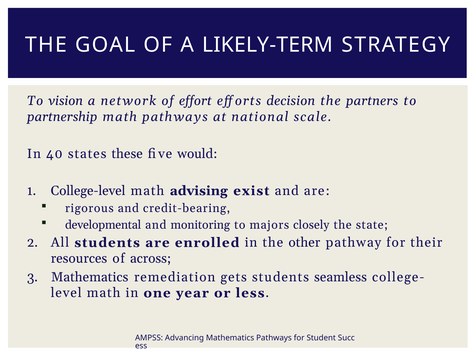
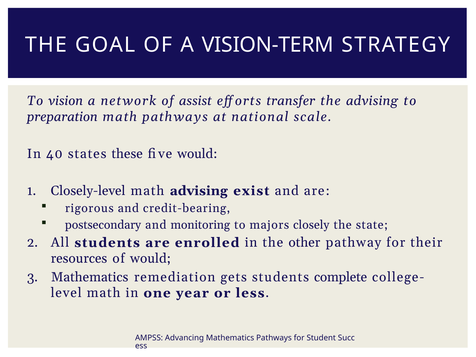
LIKELY-TERM: LIKELY-TERM -> VISION-TERM
effort: effort -> assist
decision: decision -> transfer
the partners: partners -> advising
partnership: partnership -> preparation
College-level: College-level -> Closely-level
developmental: developmental -> postsecondary
of across: across -> would
seamless: seamless -> complete
